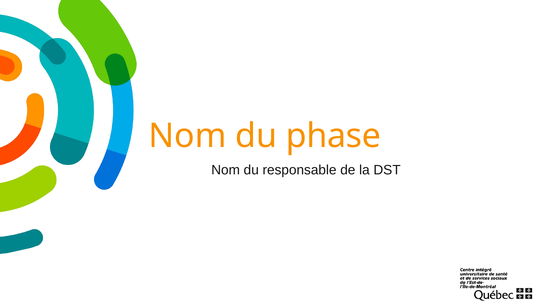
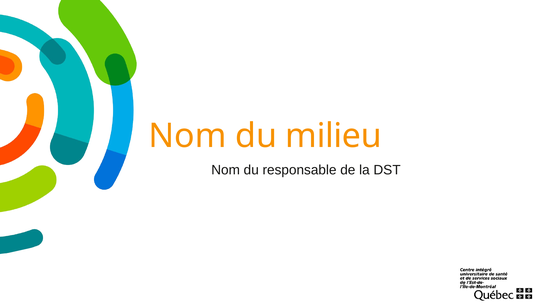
phase: phase -> milieu
